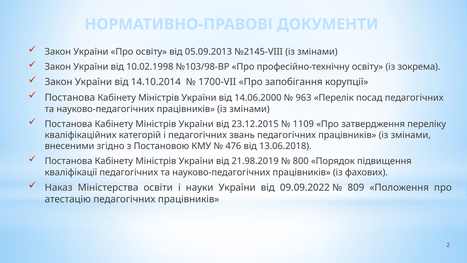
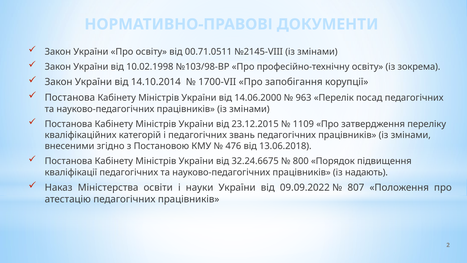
05.09.2013: 05.09.2013 -> 00.71.0511
21.98.2019: 21.98.2019 -> 32.24.6675
фахових: фахових -> надають
809: 809 -> 807
